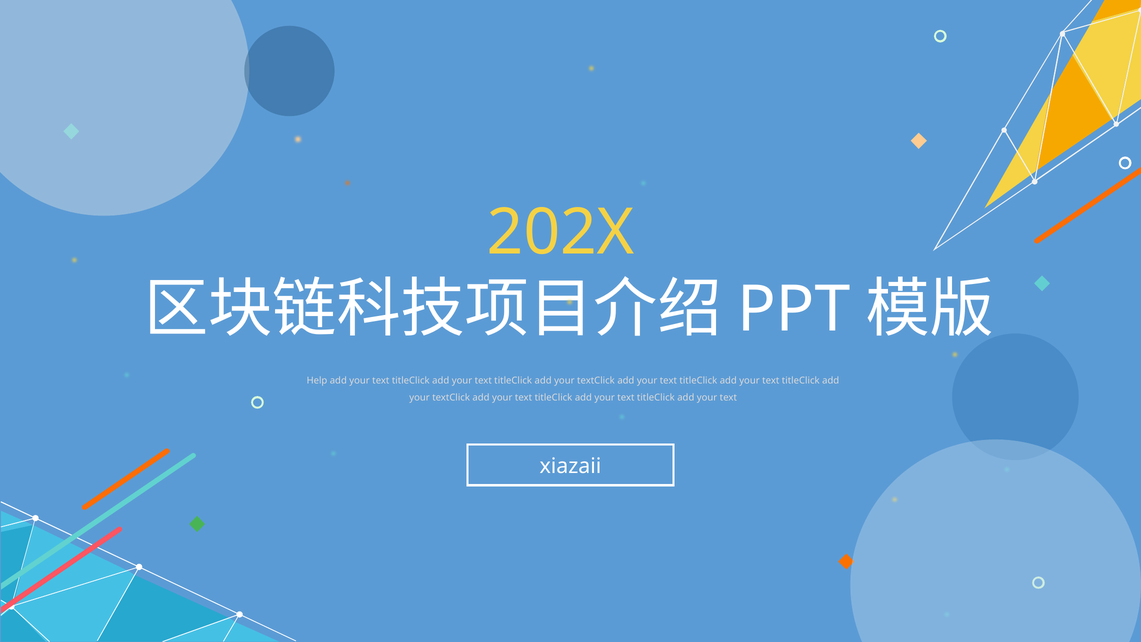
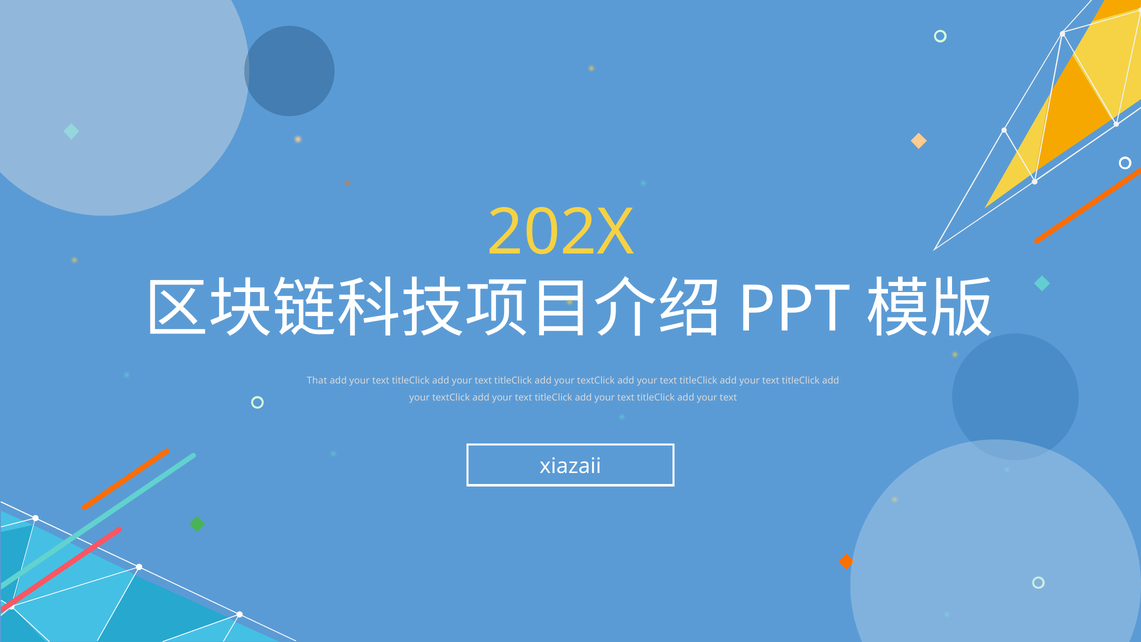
Help: Help -> That
